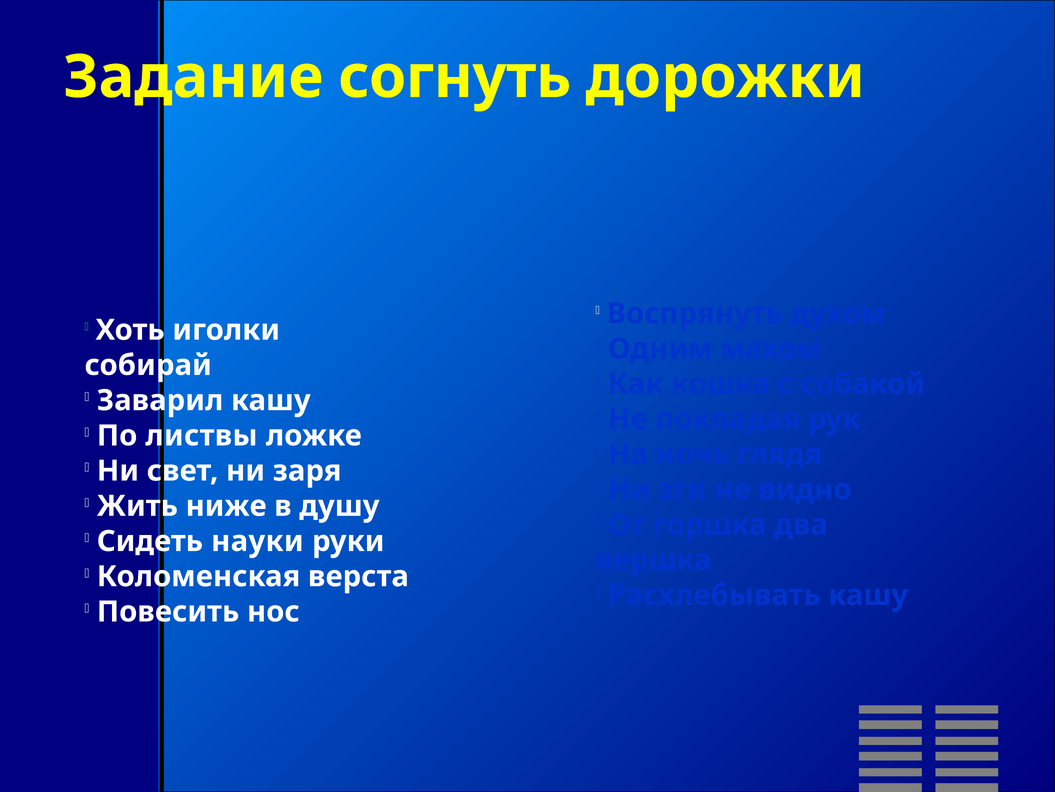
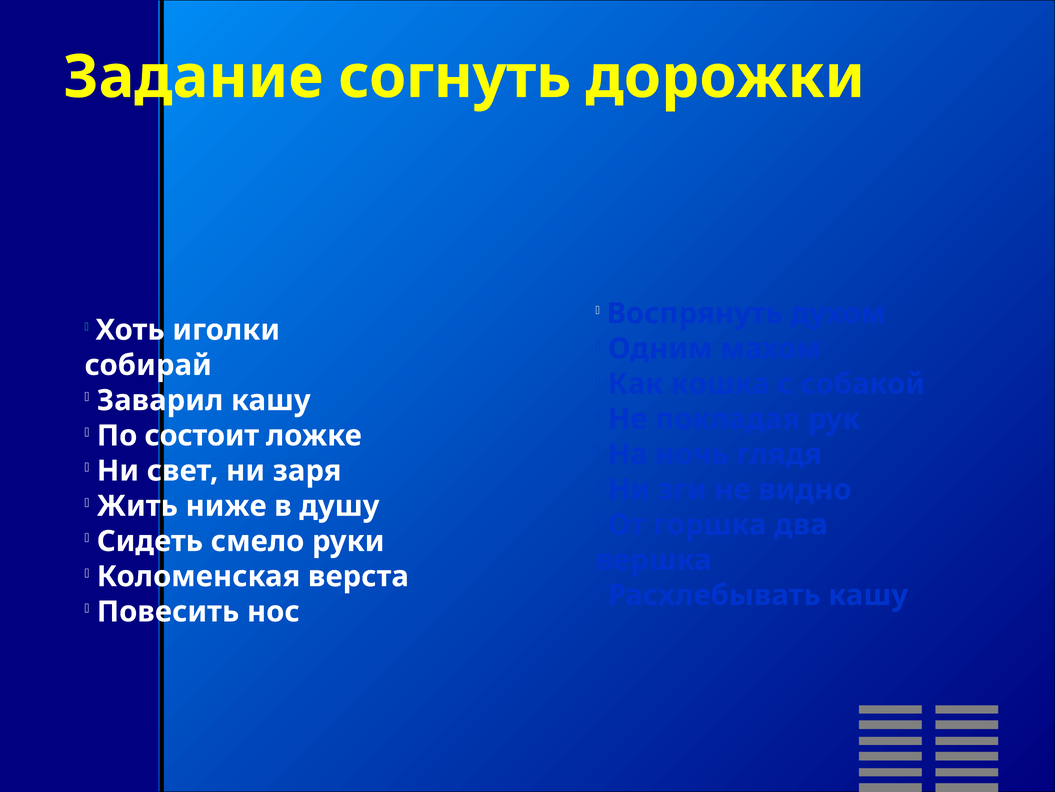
листвы: листвы -> состоит
науки: науки -> смело
